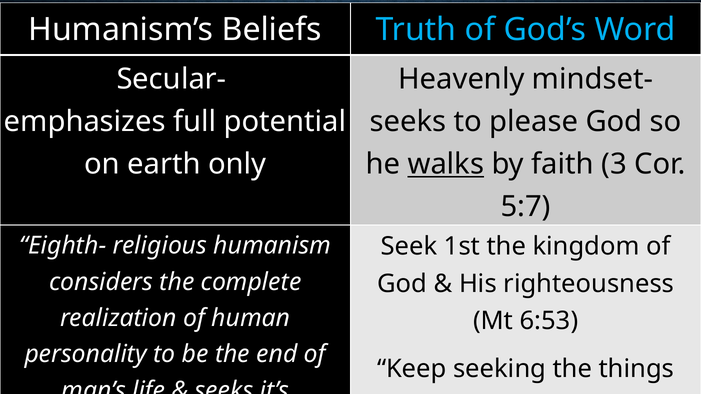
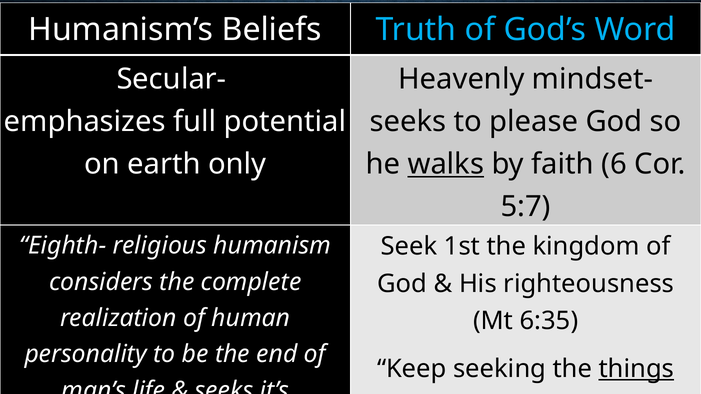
3: 3 -> 6
6:53: 6:53 -> 6:35
things underline: none -> present
